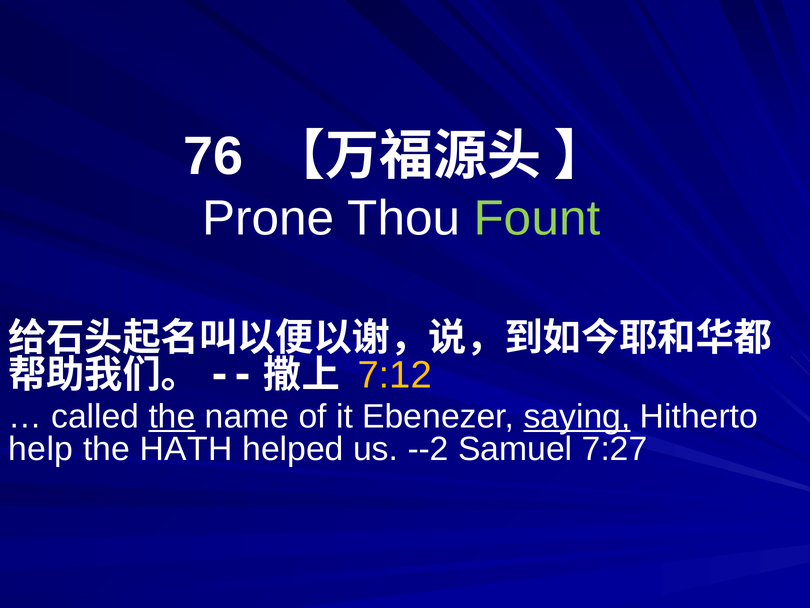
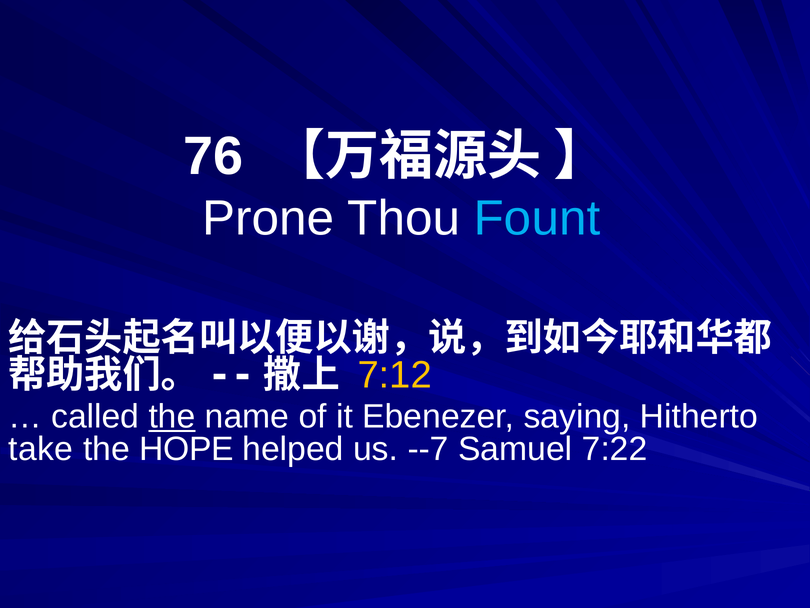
Fount colour: light green -> light blue
saying underline: present -> none
help: help -> take
HATH: HATH -> HOPE
--2: --2 -> --7
7:27: 7:27 -> 7:22
